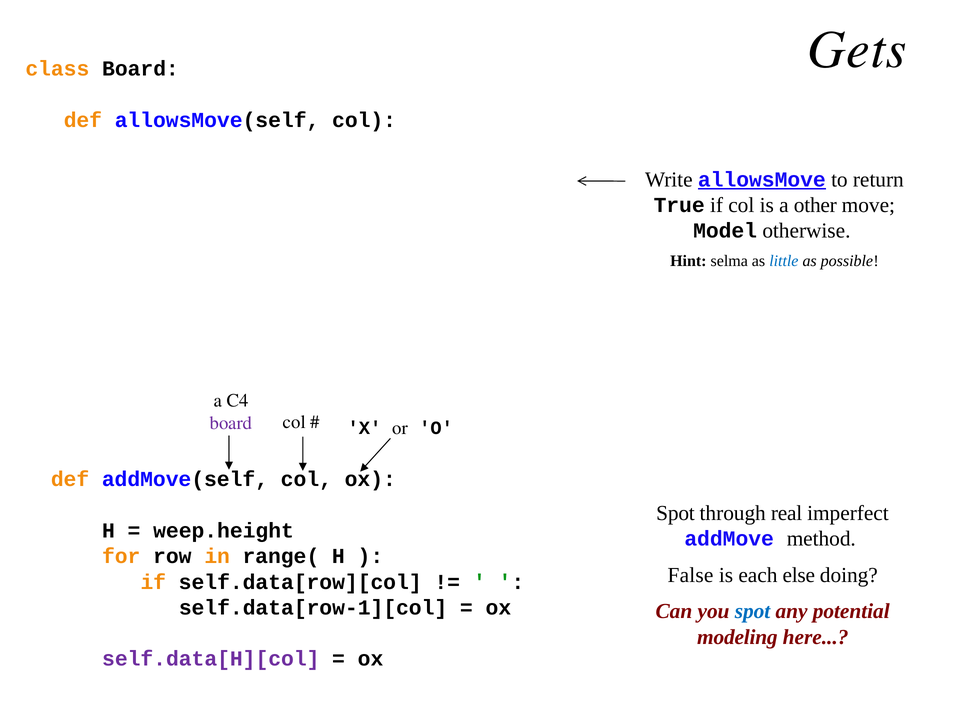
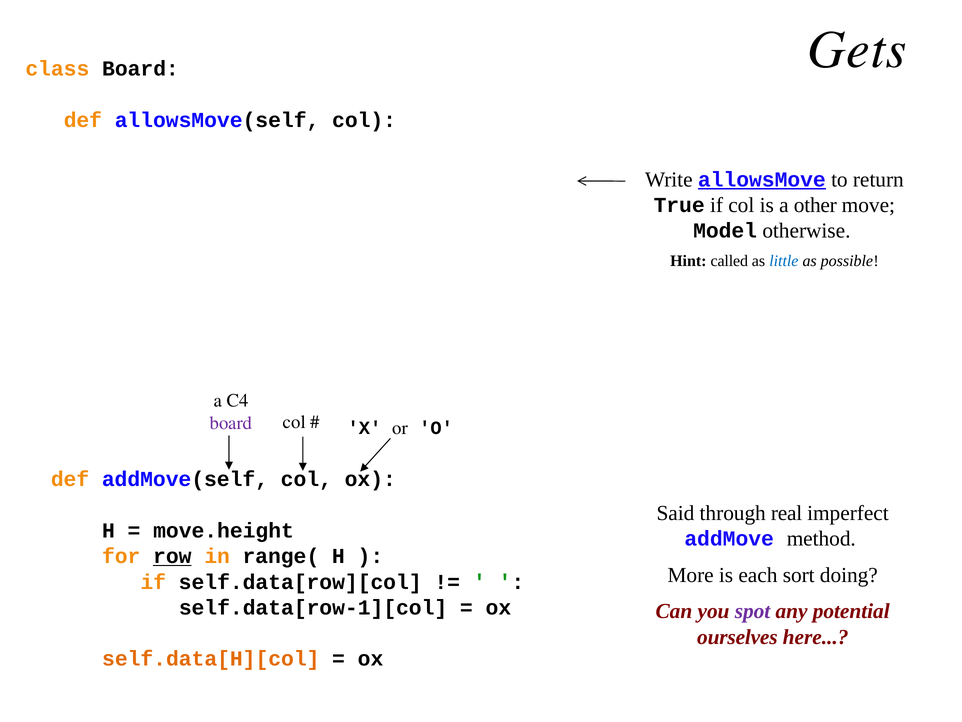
selma: selma -> called
Spot at (676, 513): Spot -> Said
weep.height: weep.height -> move.height
row underline: none -> present
False: False -> More
else: else -> sort
spot at (753, 611) colour: blue -> purple
modeling: modeling -> ourselves
self.data[H][col colour: purple -> orange
